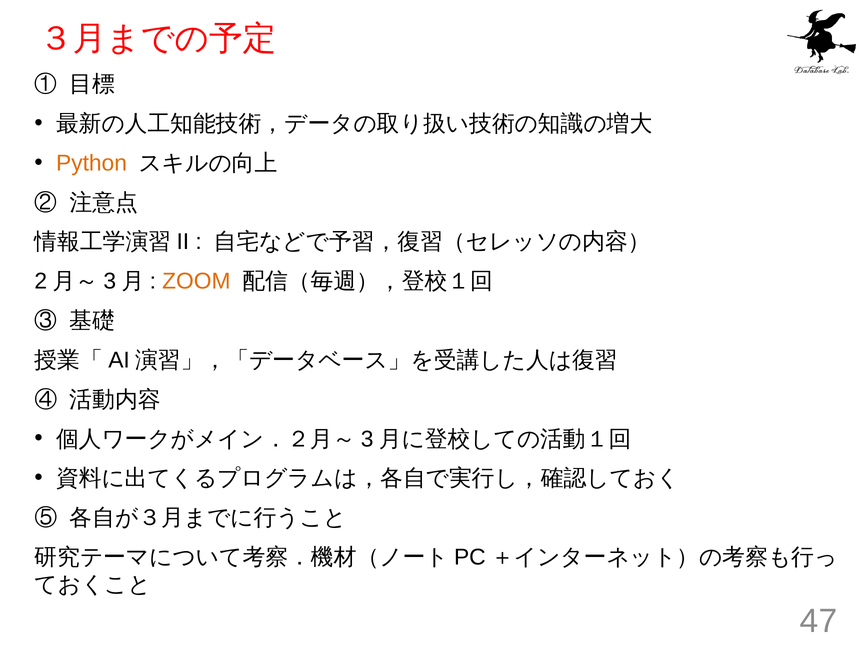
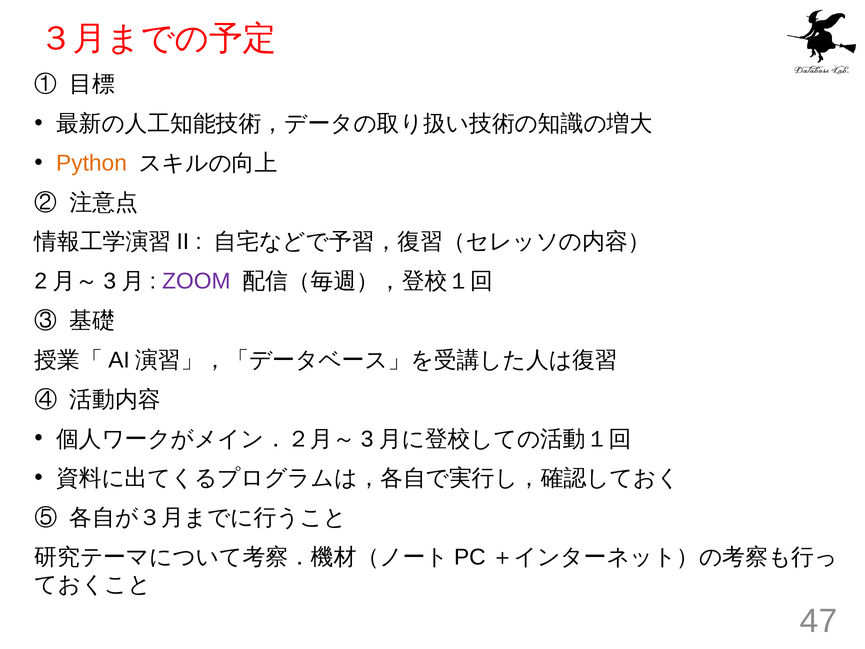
ZOOM colour: orange -> purple
